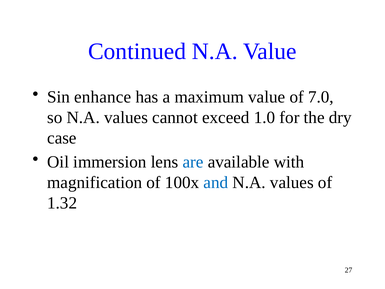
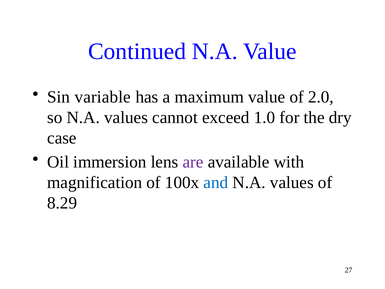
enhance: enhance -> variable
7.0: 7.0 -> 2.0
are colour: blue -> purple
1.32: 1.32 -> 8.29
